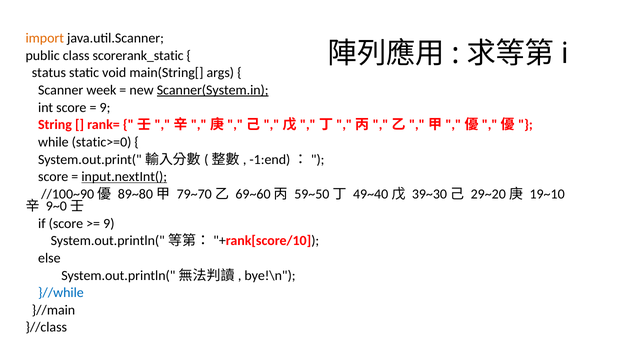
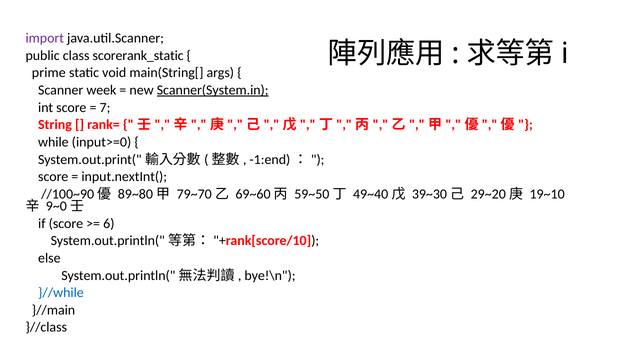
import colour: orange -> purple
status: status -> prime
9 at (105, 108): 9 -> 7
static>=0: static>=0 -> input>=0
input.nextInt( underline: present -> none
9 at (109, 224): 9 -> 6
